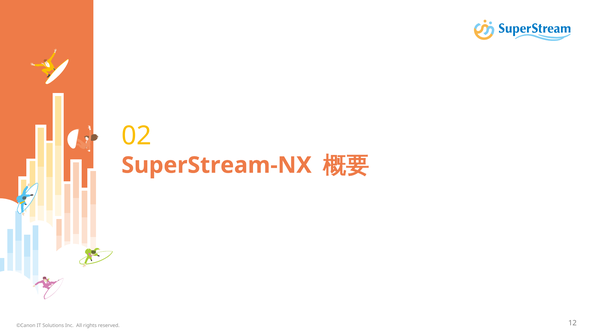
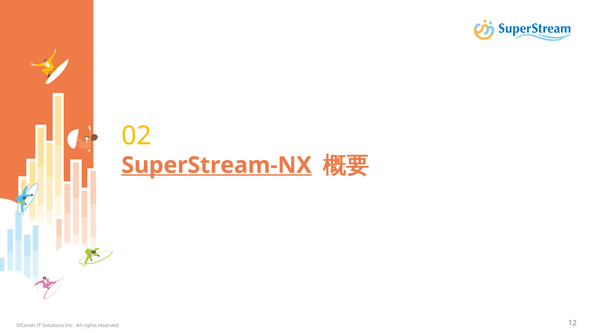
SuperStream-NX underline: none -> present
